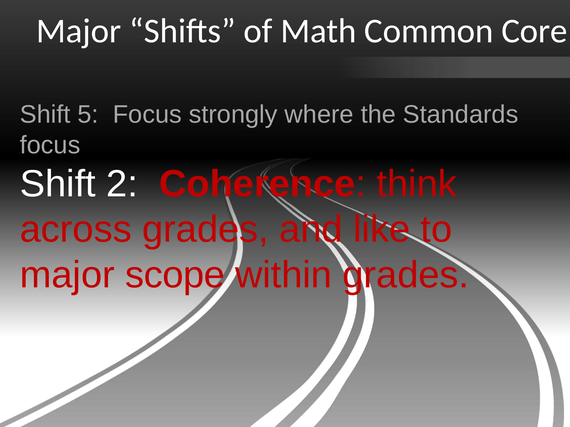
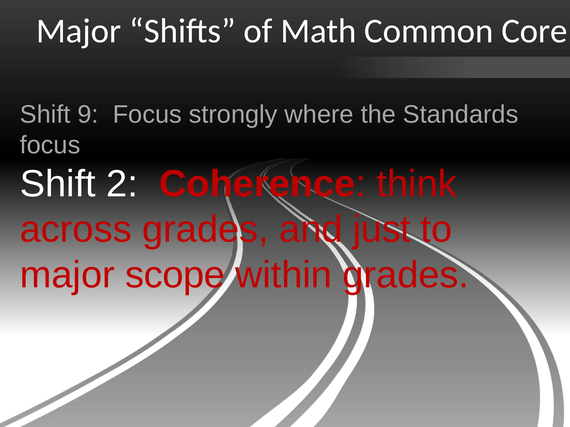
5: 5 -> 9
like: like -> just
